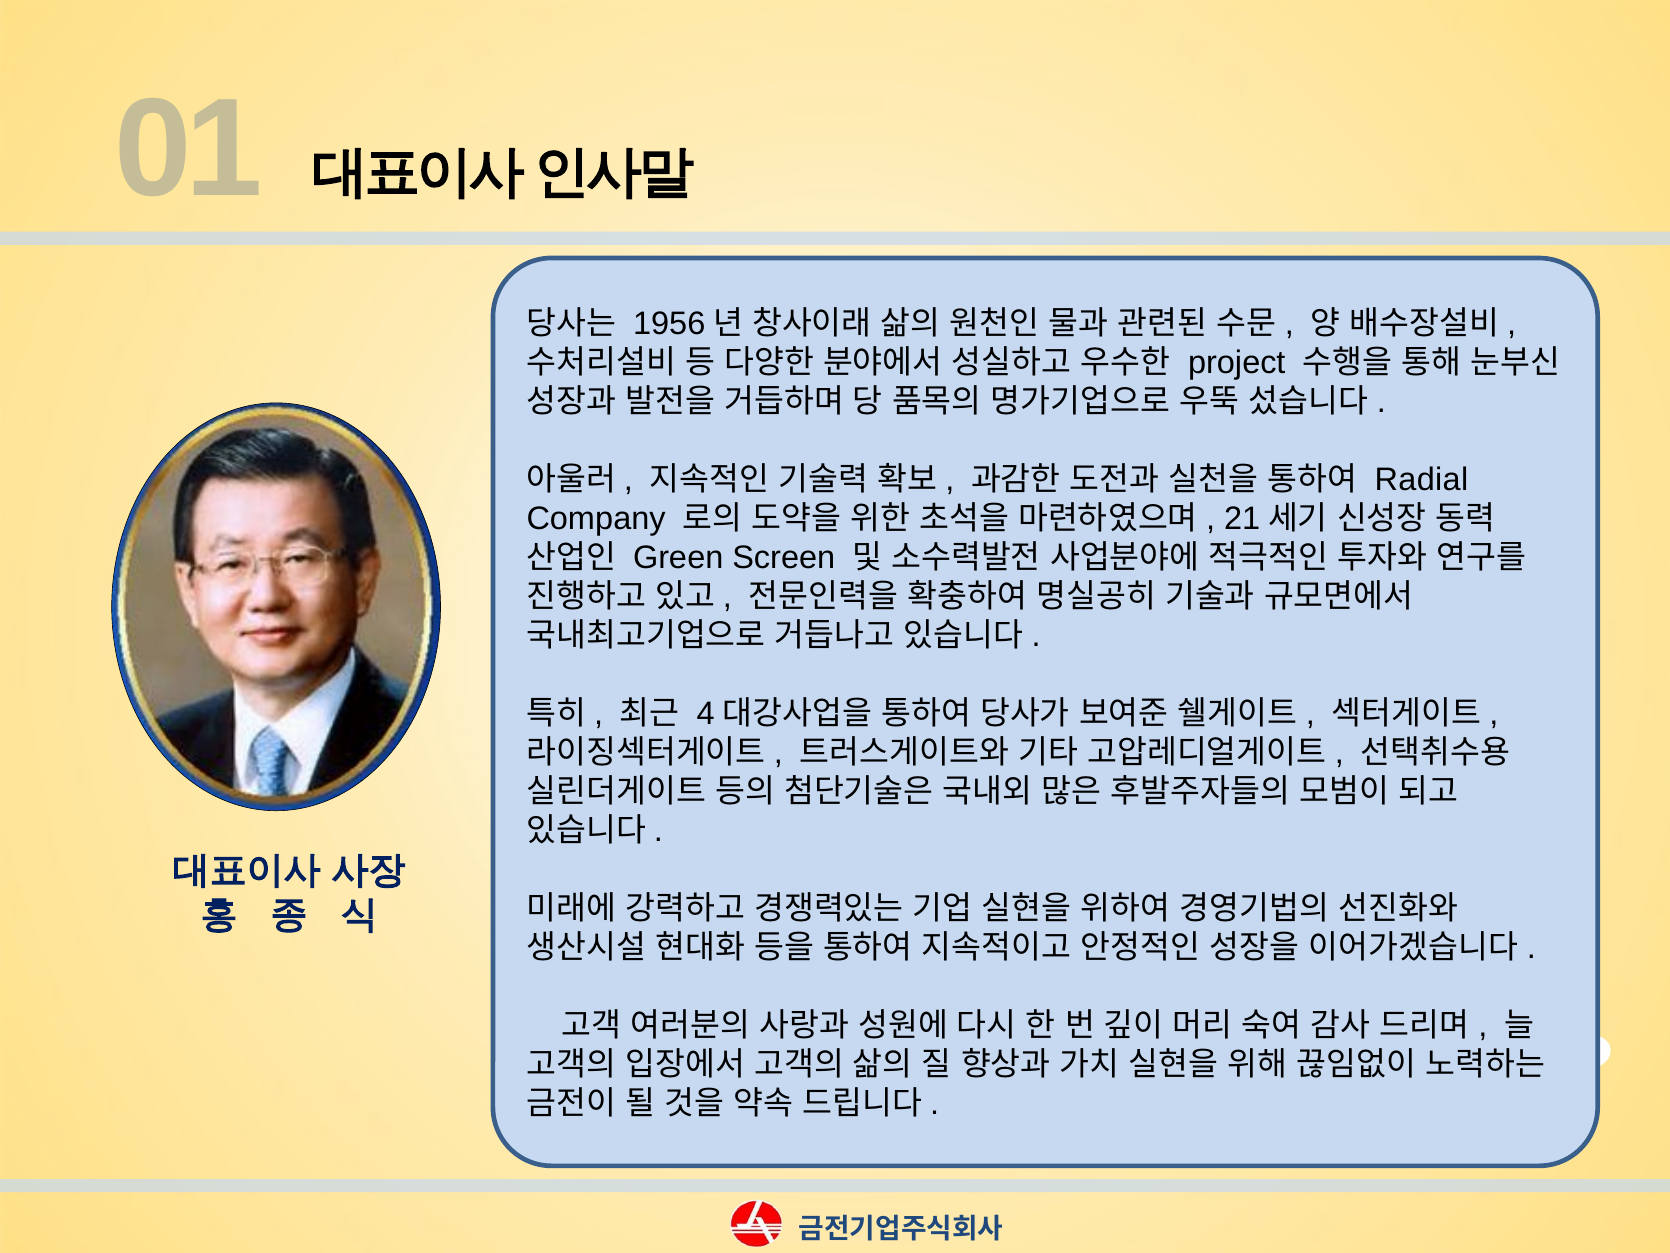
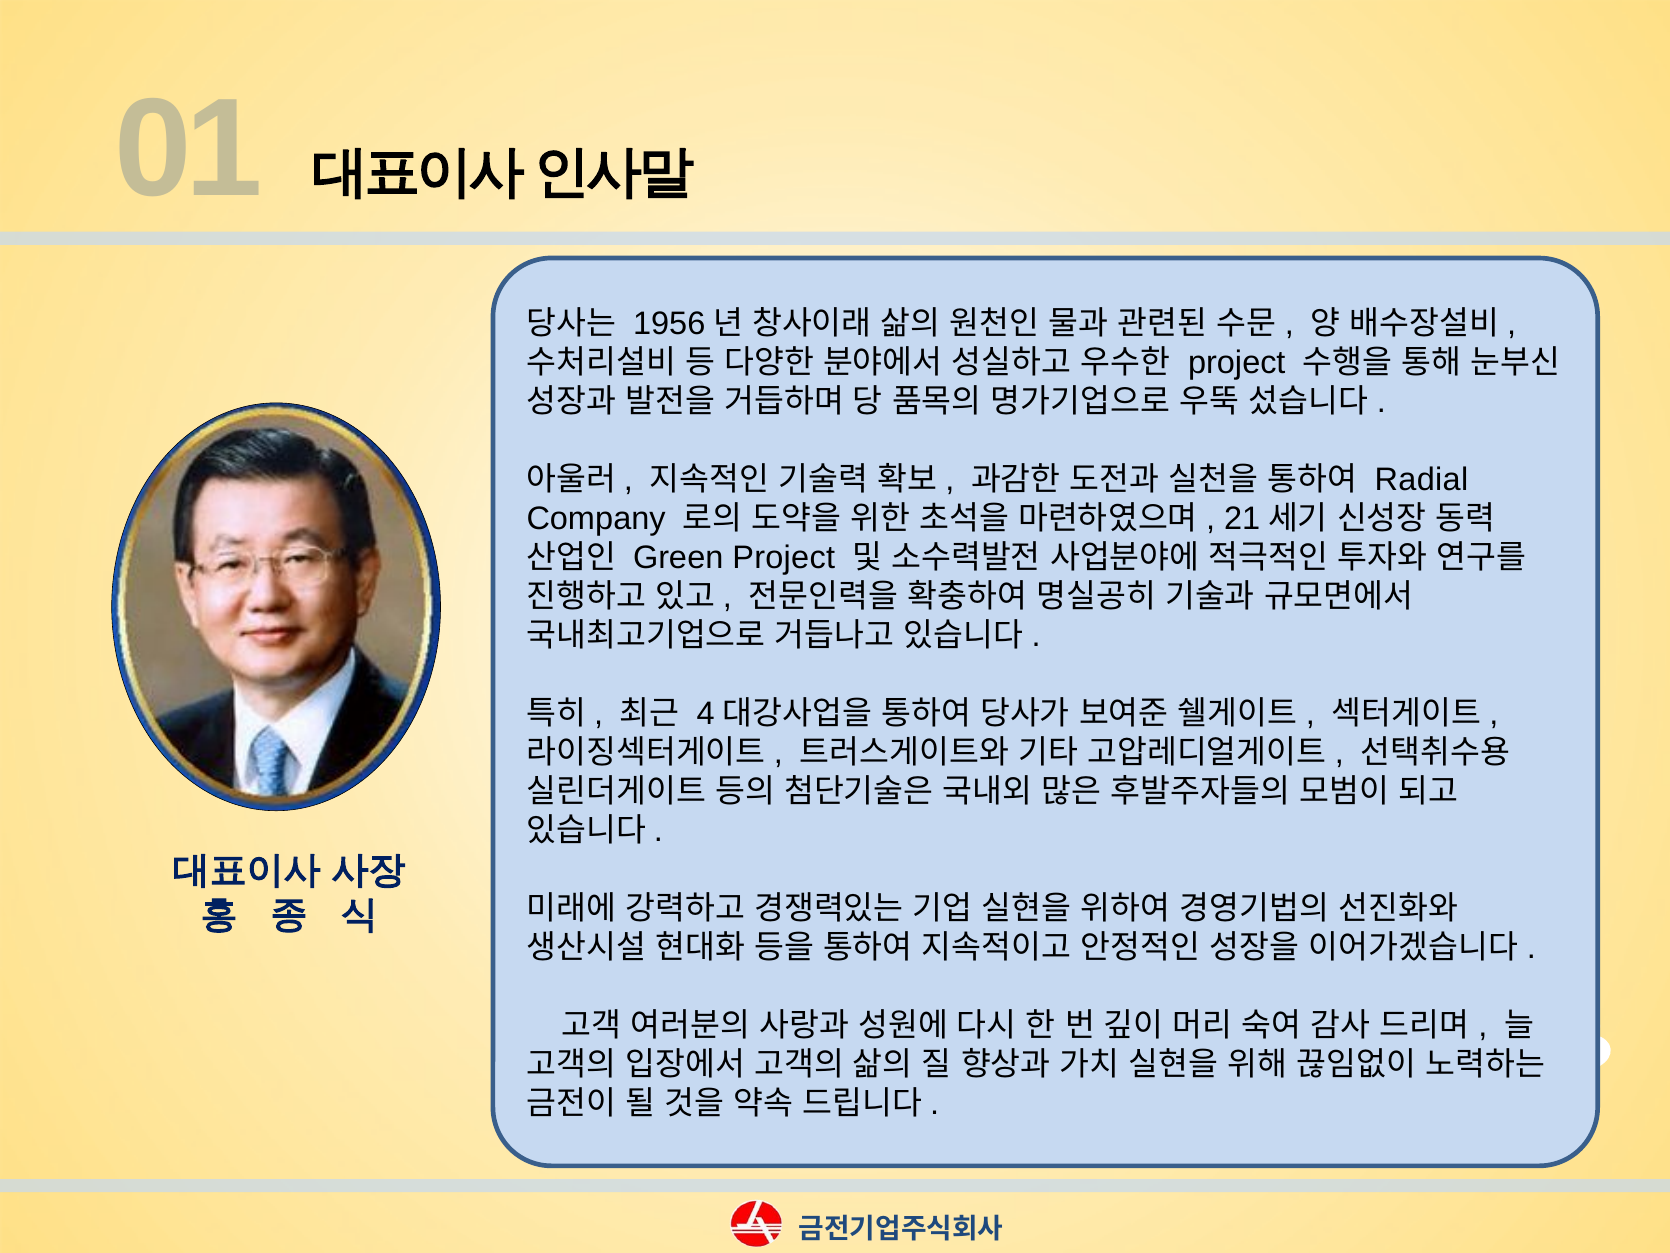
Green Screen: Screen -> Project
